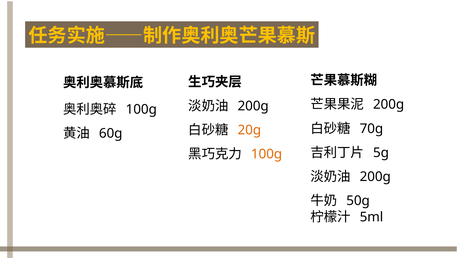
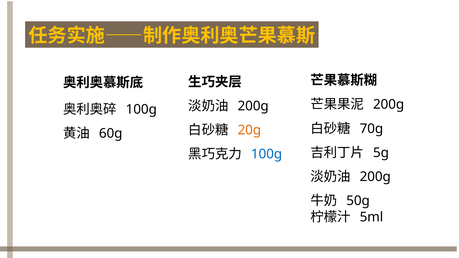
100g at (267, 154) colour: orange -> blue
